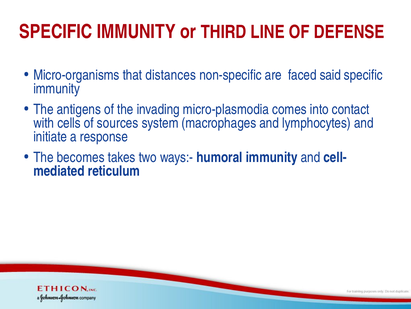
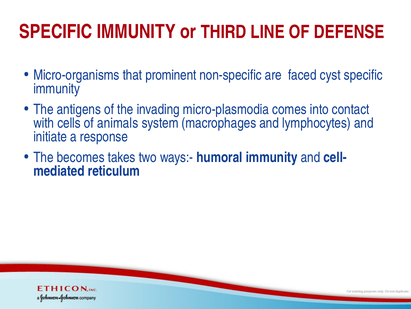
distances: distances -> prominent
said: said -> cyst
sources: sources -> animals
